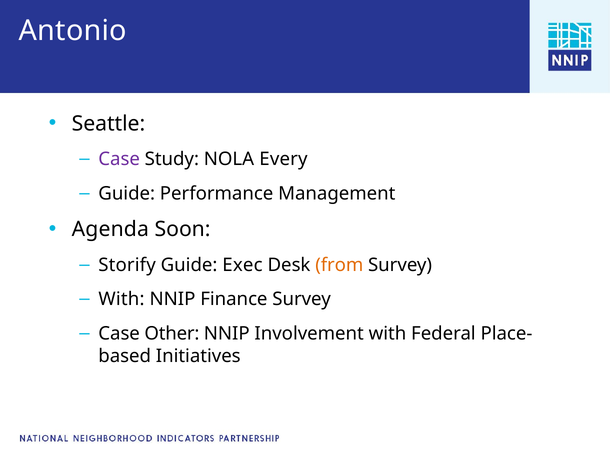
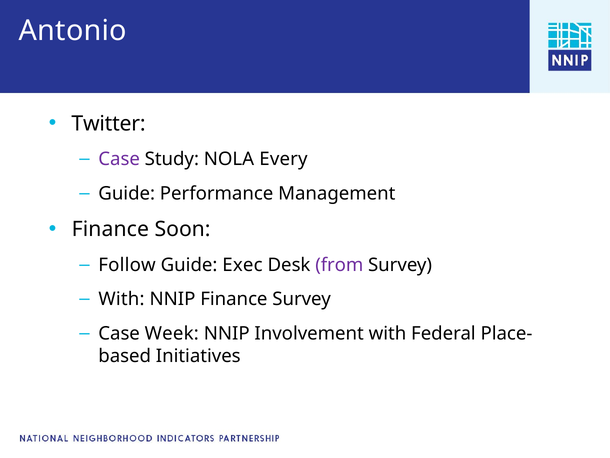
Seattle: Seattle -> Twitter
Agenda at (110, 229): Agenda -> Finance
Storify: Storify -> Follow
from colour: orange -> purple
Other: Other -> Week
